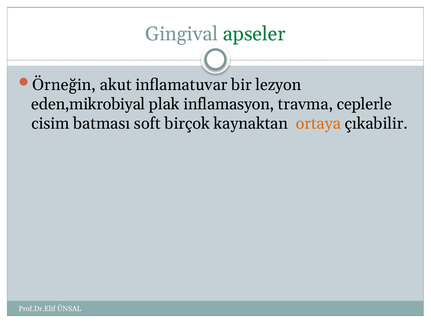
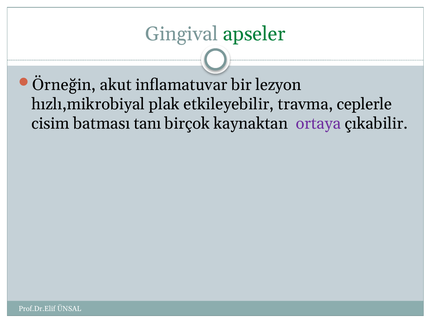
eden,mikrobiyal: eden,mikrobiyal -> hızlı,mikrobiyal
inflamasyon: inflamasyon -> etkileyebilir
soft: soft -> tanı
ortaya colour: orange -> purple
